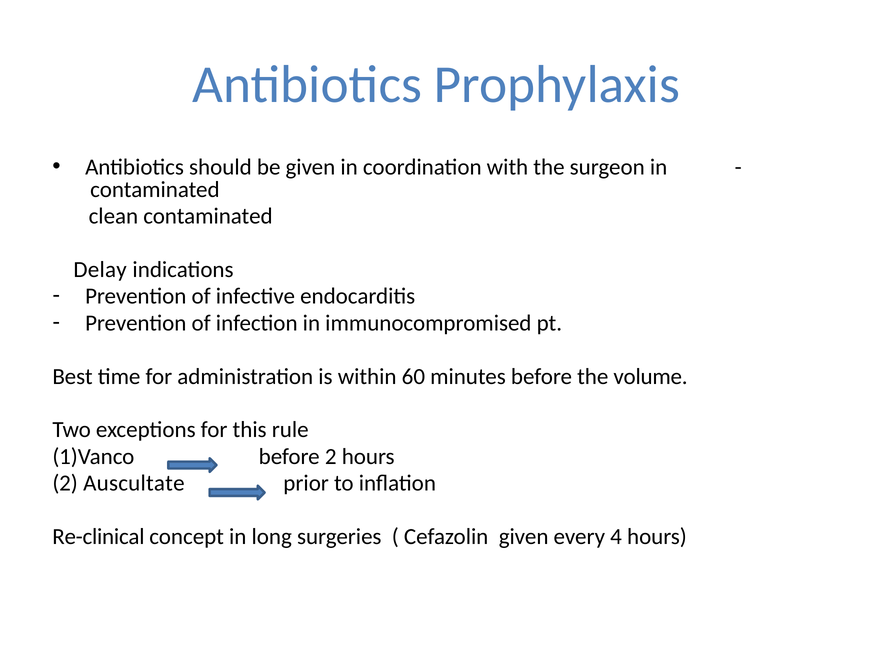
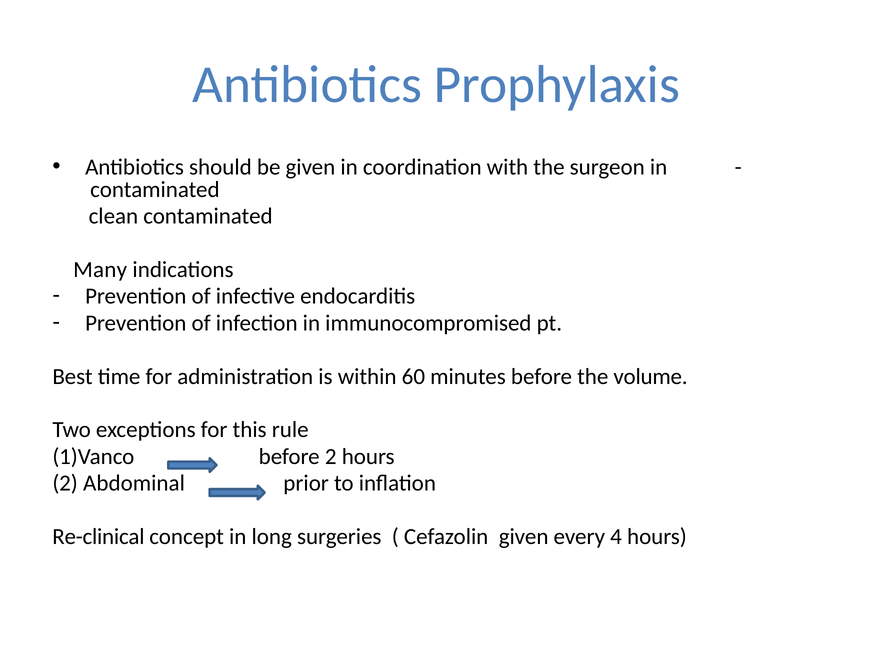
Delay: Delay -> Many
Auscultate: Auscultate -> Abdominal
